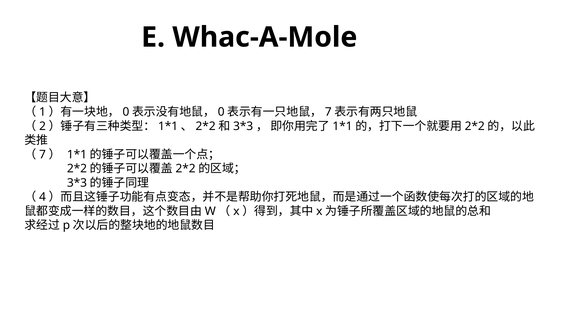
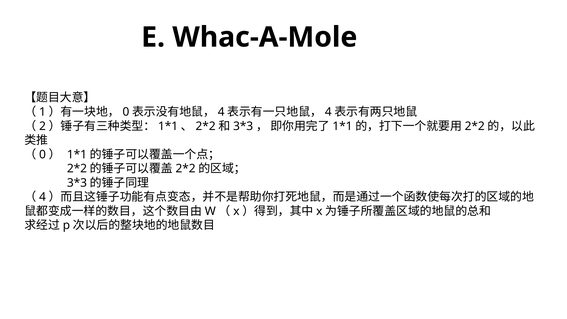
0 at (221, 112): 0 -> 4
7 at (328, 112): 7 -> 4
7 at (42, 154): 7 -> 0
